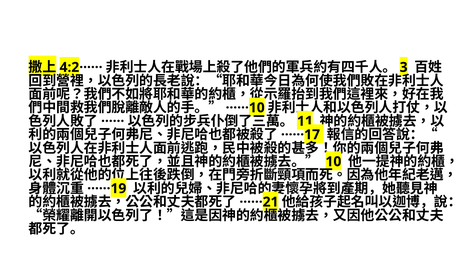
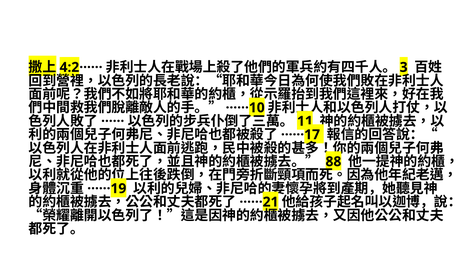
10: 10 -> 88
